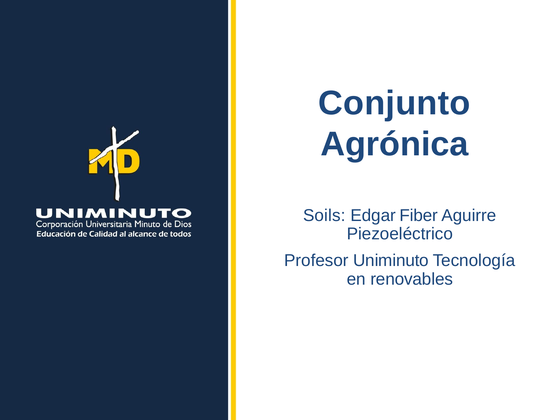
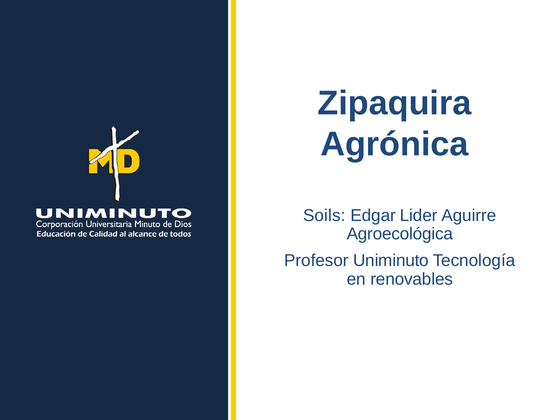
Conjunto: Conjunto -> Zipaquira
Fiber: Fiber -> Lider
Piezoeléctrico: Piezoeléctrico -> Agroecológica
